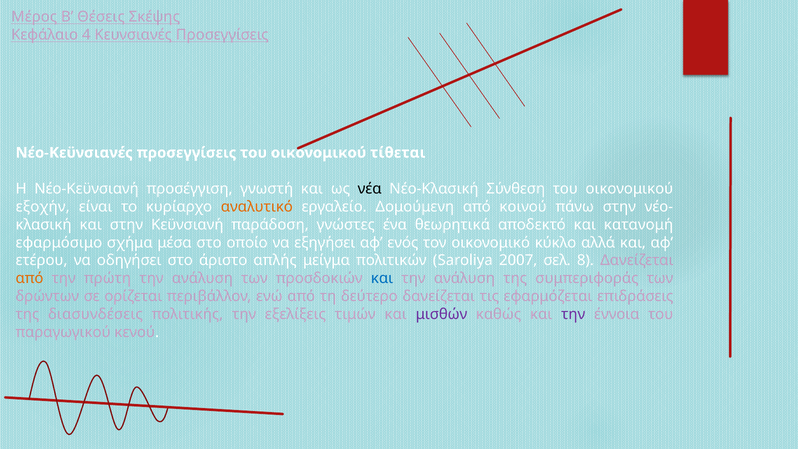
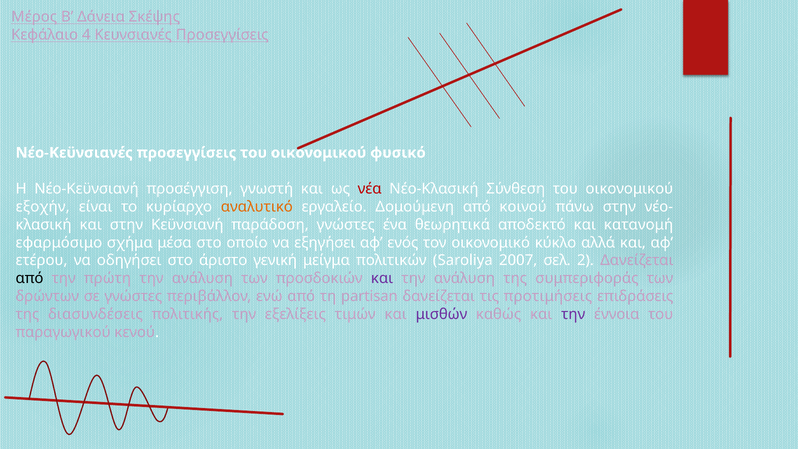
Θέσεις: Θέσεις -> Δάνεια
τίθεται: τίθεται -> φυσικό
νέα colour: black -> red
απλής: απλής -> γενική
8: 8 -> 2
από at (30, 278) colour: orange -> black
και at (382, 278) colour: blue -> purple
σε ορίζεται: ορίζεται -> γνώστες
δεύτερο: δεύτερο -> partisan
εφαρμόζεται: εφαρμόζεται -> προτιμήσεις
